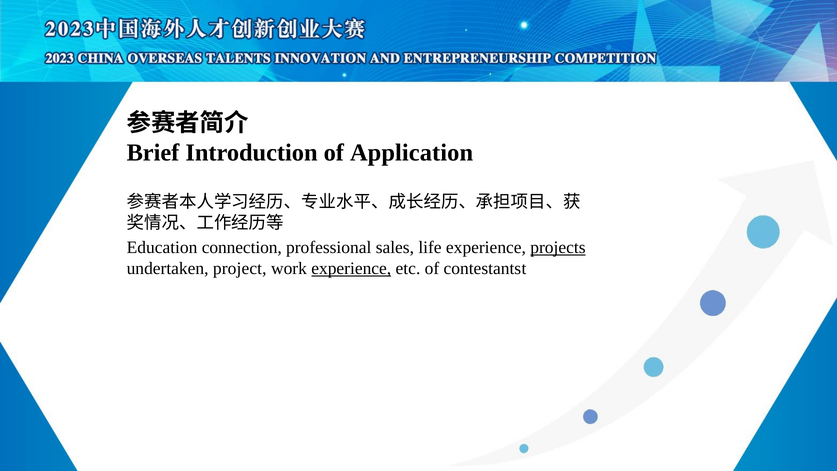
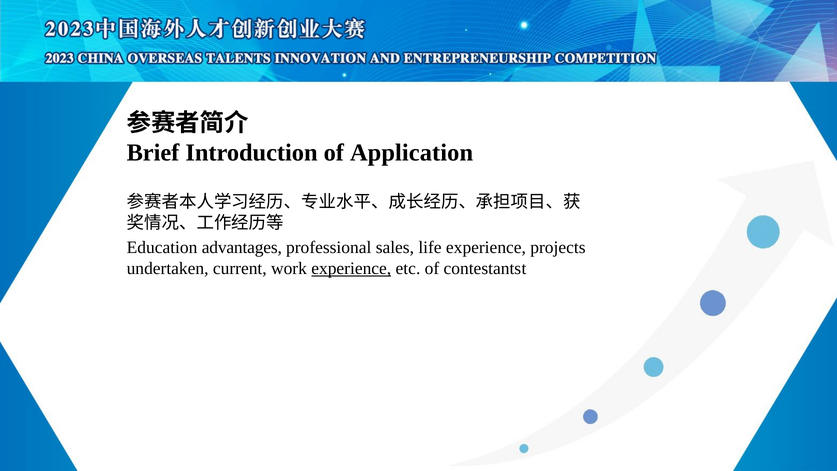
connection: connection -> advantages
projects underline: present -> none
project: project -> current
